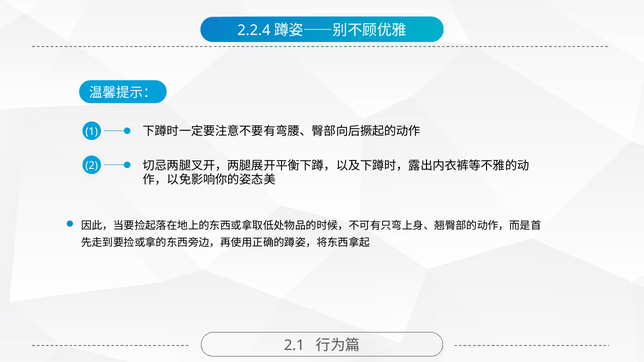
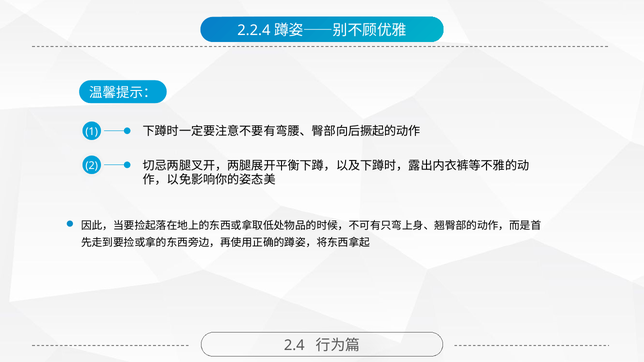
2.1: 2.1 -> 2.4
